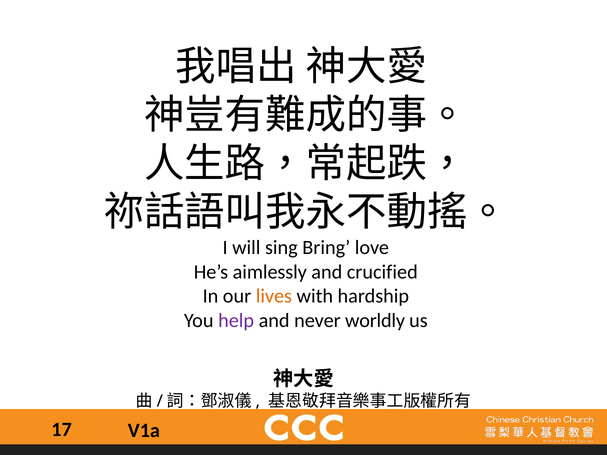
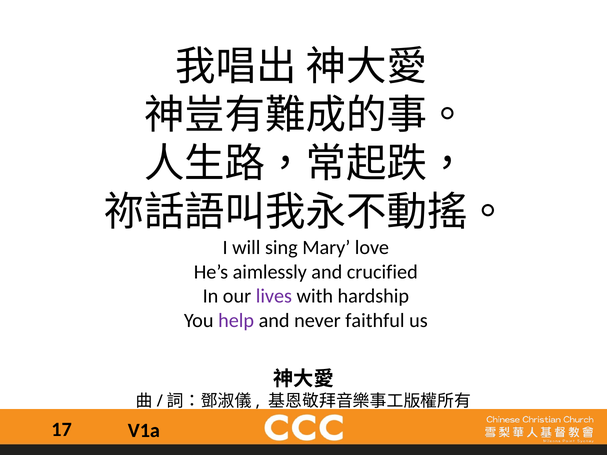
Bring: Bring -> Mary
lives colour: orange -> purple
worldly: worldly -> faithful
